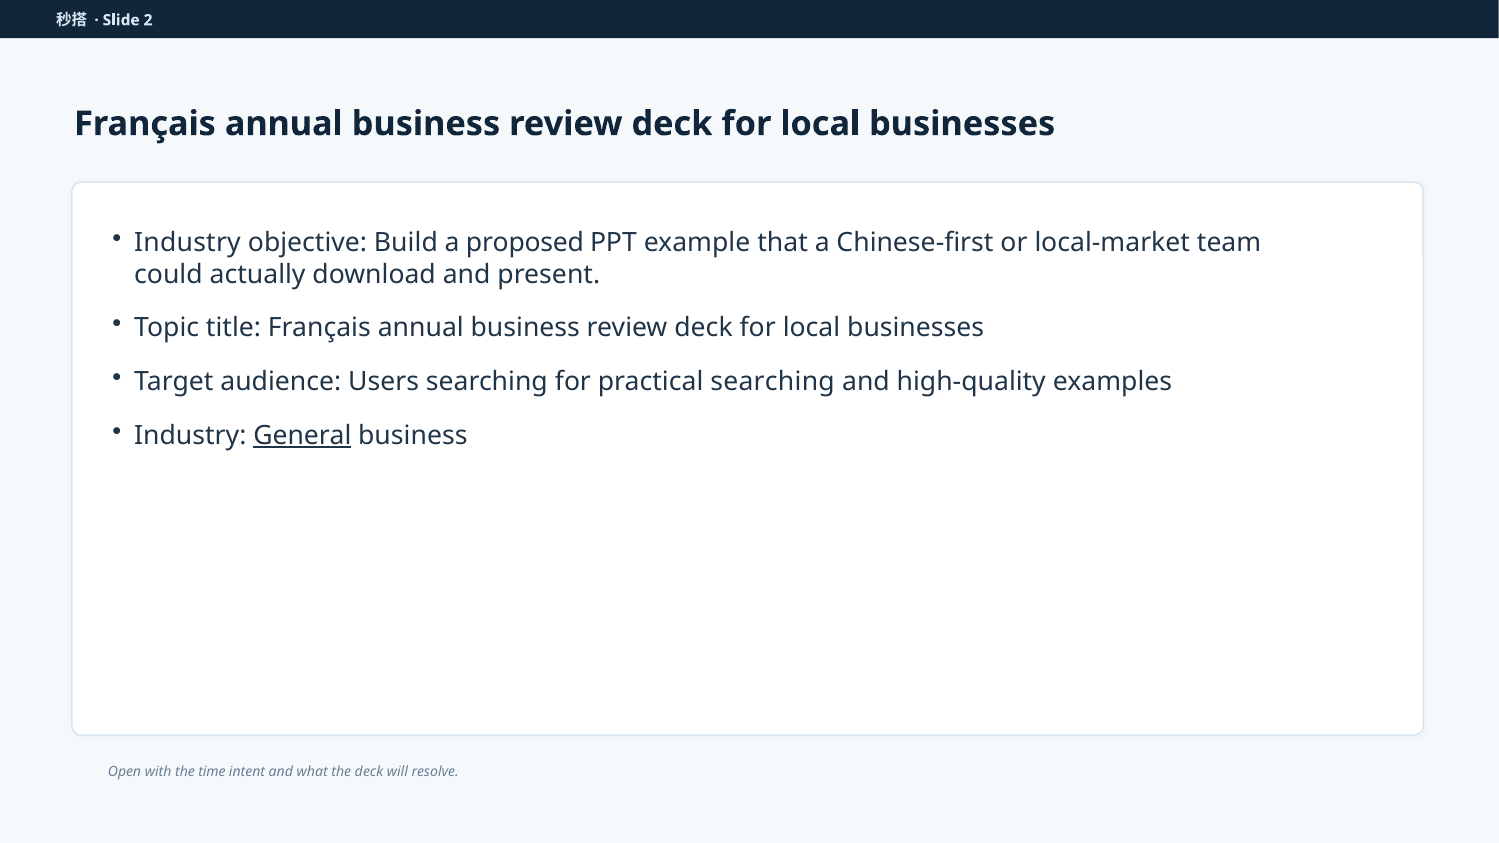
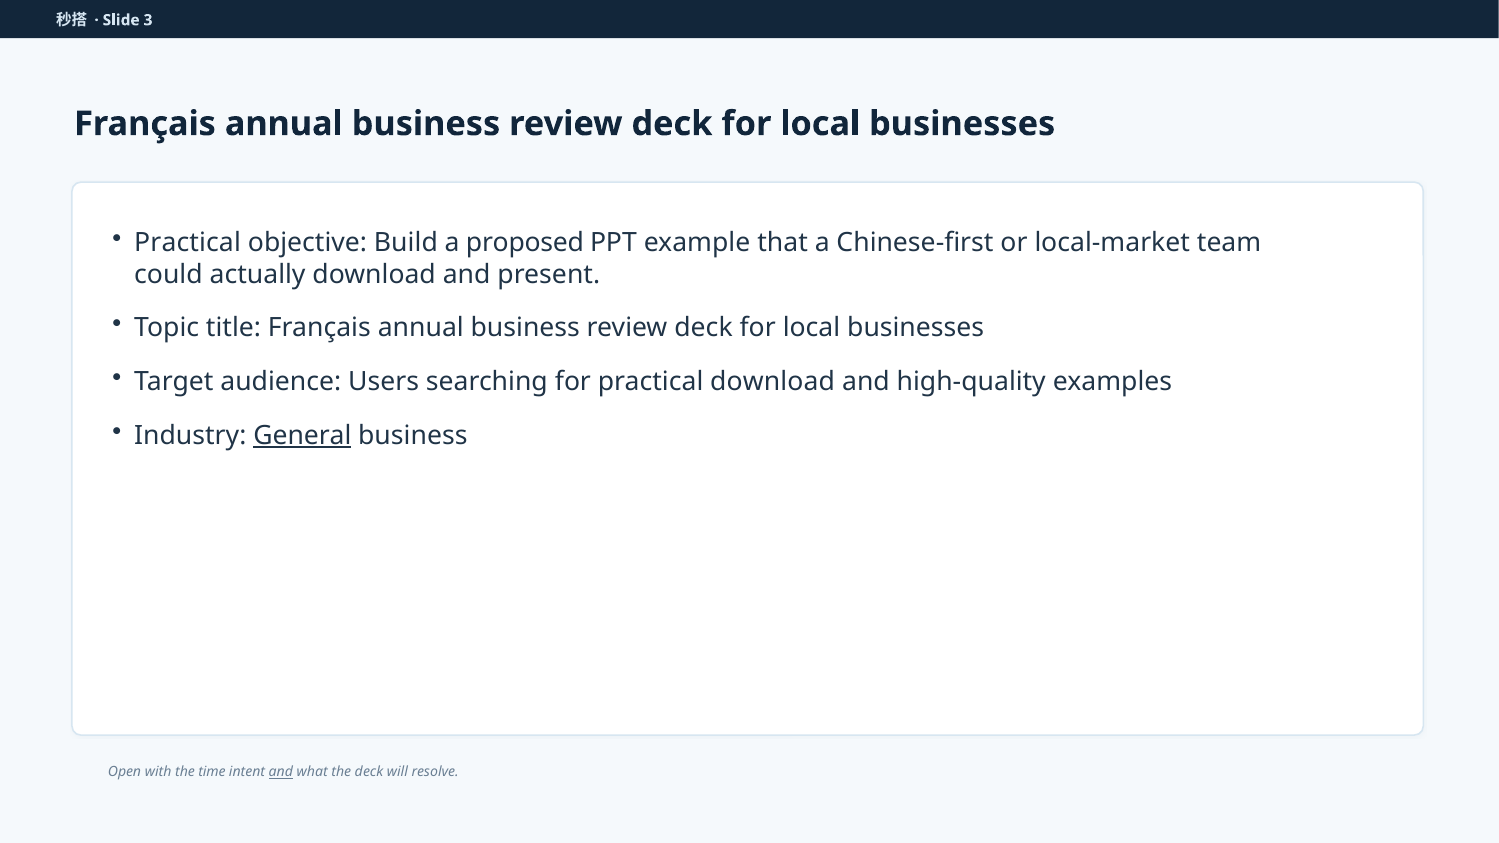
2: 2 -> 3
Industry at (188, 243): Industry -> Practical
practical searching: searching -> download
and at (281, 772) underline: none -> present
